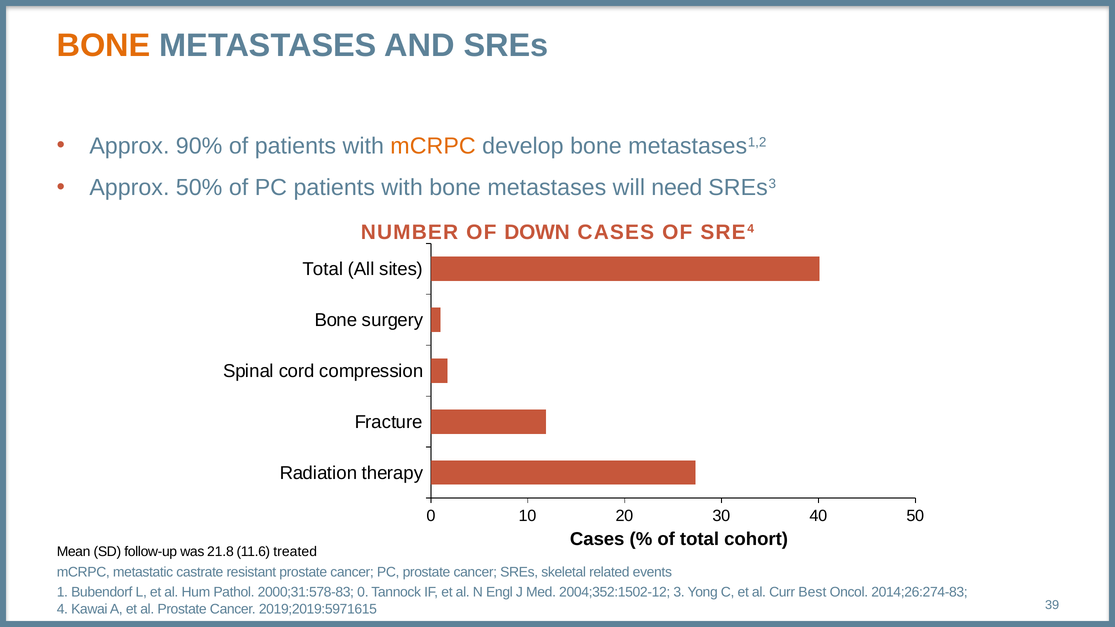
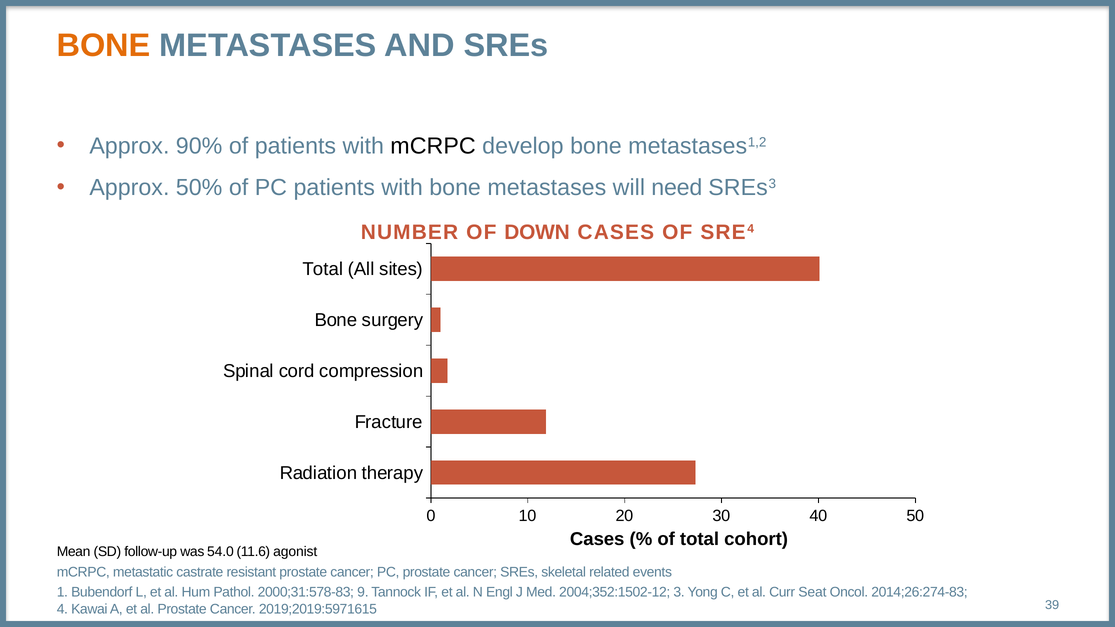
mCRPC at (433, 146) colour: orange -> black
21.8: 21.8 -> 54.0
treated: treated -> agonist
2000;31:578-83 0: 0 -> 9
Best: Best -> Seat
